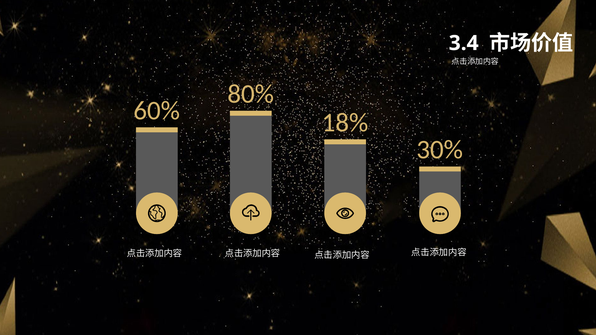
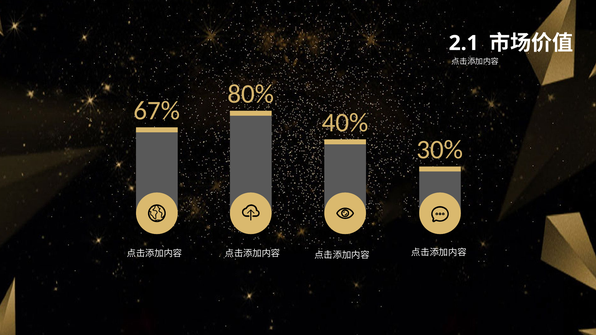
3.4: 3.4 -> 2.1
60%: 60% -> 67%
18%: 18% -> 40%
